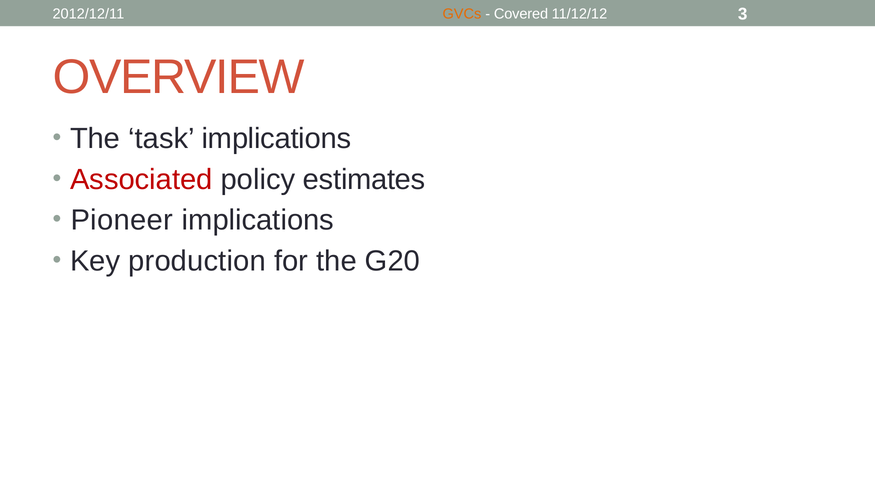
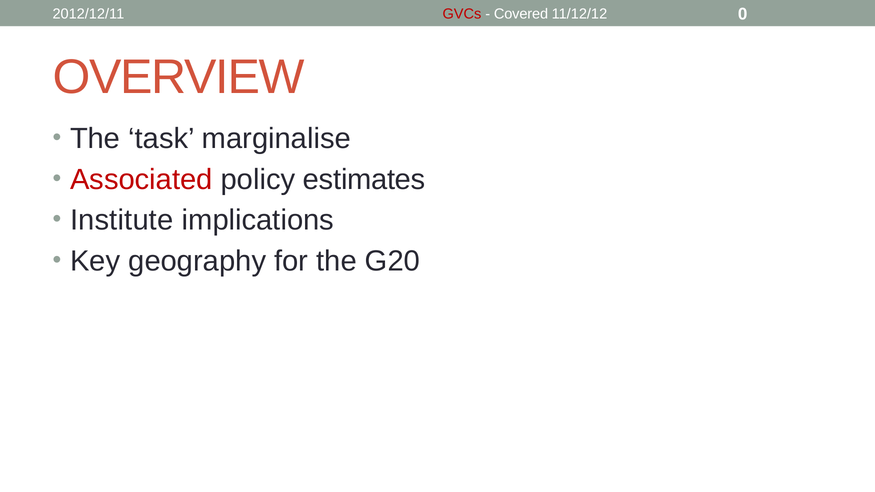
GVCs colour: orange -> red
3: 3 -> 0
task implications: implications -> marginalise
Pioneer: Pioneer -> Institute
production: production -> geography
